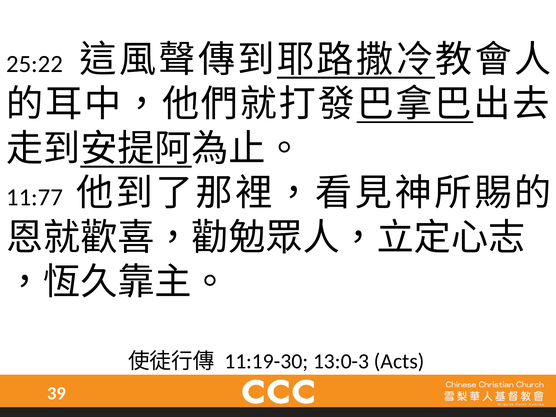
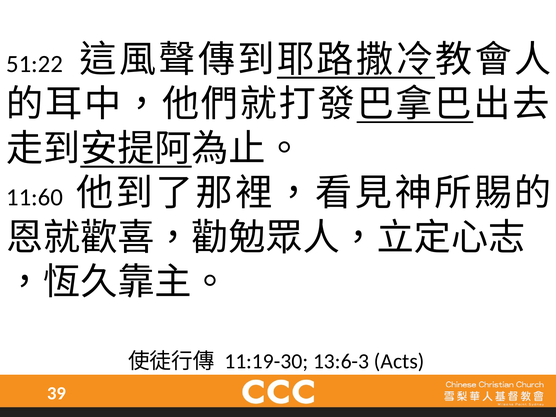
25:22: 25:22 -> 51:22
11:77: 11:77 -> 11:60
13:0-3: 13:0-3 -> 13:6-3
